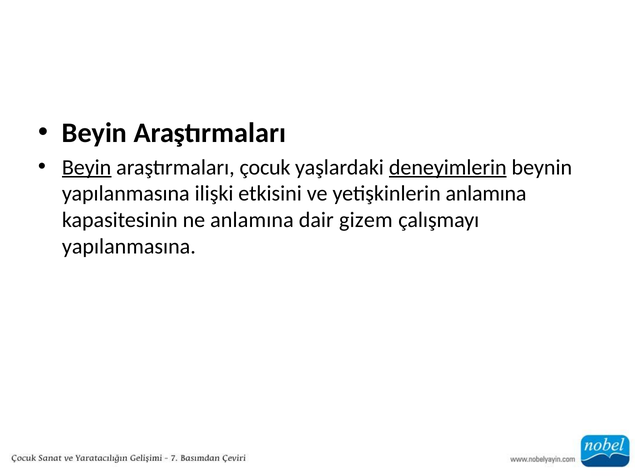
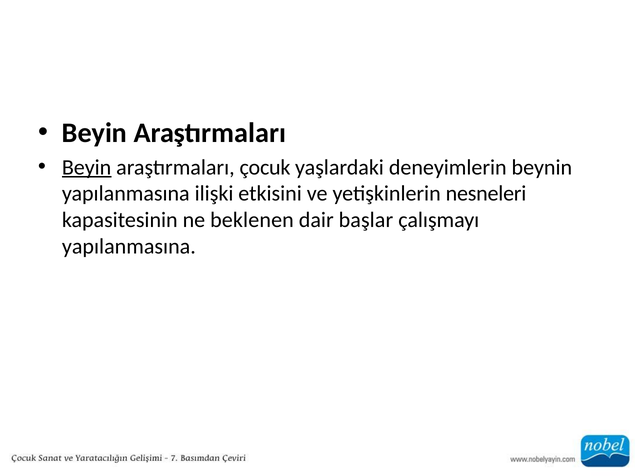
deneyimlerin underline: present -> none
yetişkinlerin anlamına: anlamına -> nesneleri
ne anlamına: anlamına -> beklenen
gizem: gizem -> başlar
